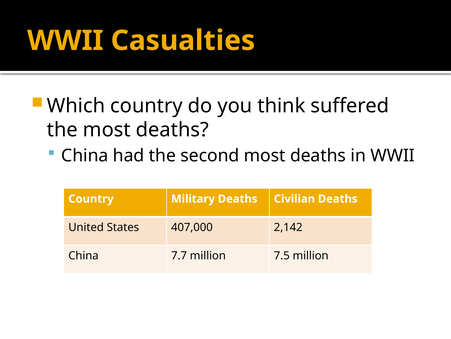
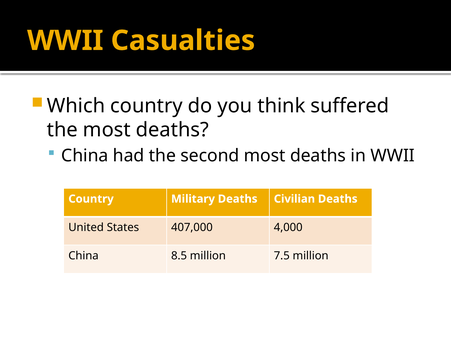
2,142: 2,142 -> 4,000
7.7: 7.7 -> 8.5
